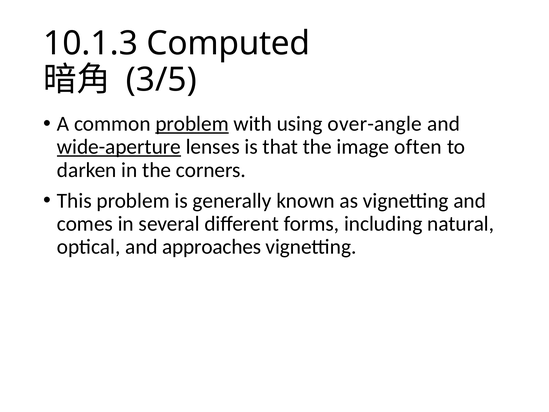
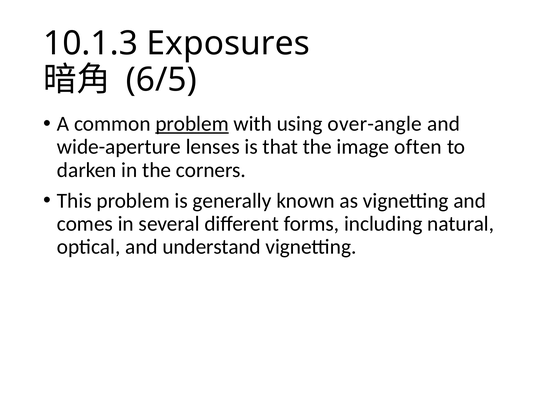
Computed: Computed -> Exposures
3/5: 3/5 -> 6/5
wide-aperture underline: present -> none
approaches: approaches -> understand
